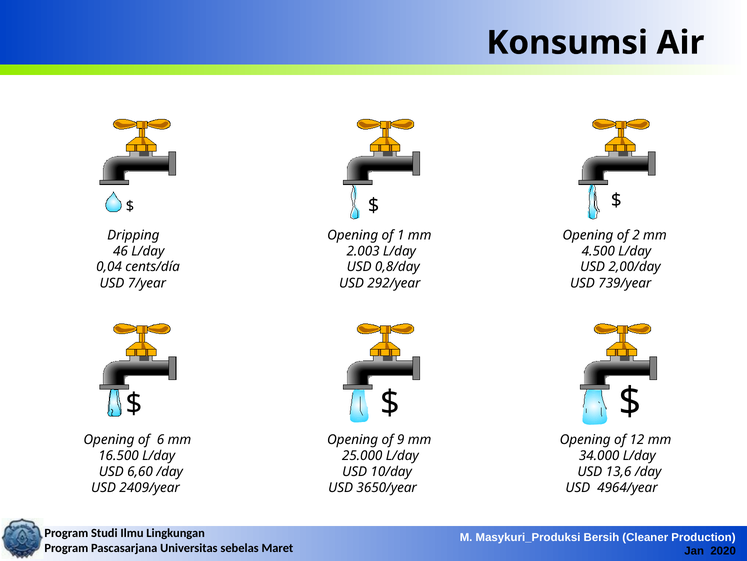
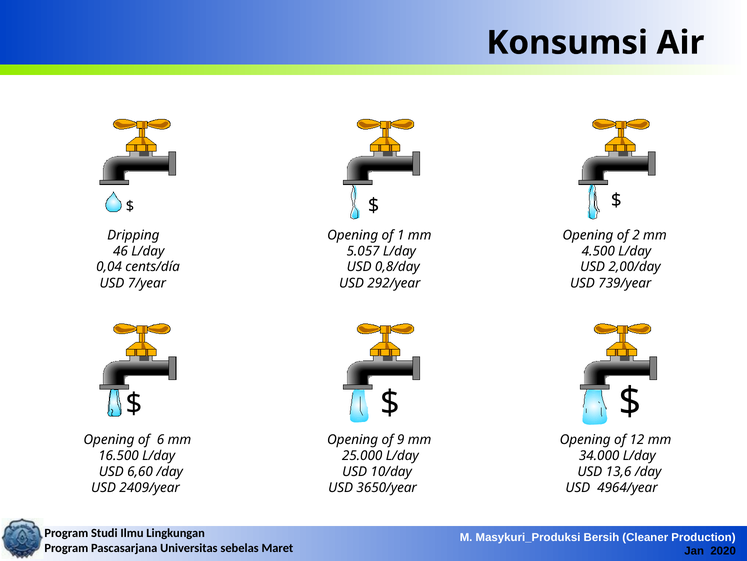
2.003: 2.003 -> 5.057
